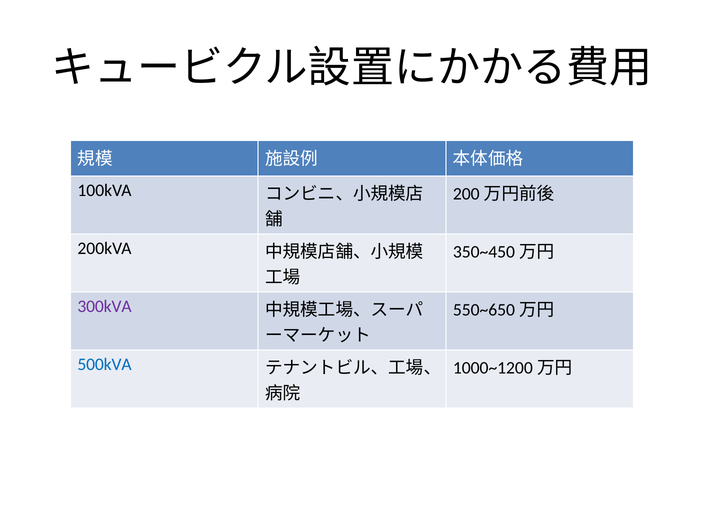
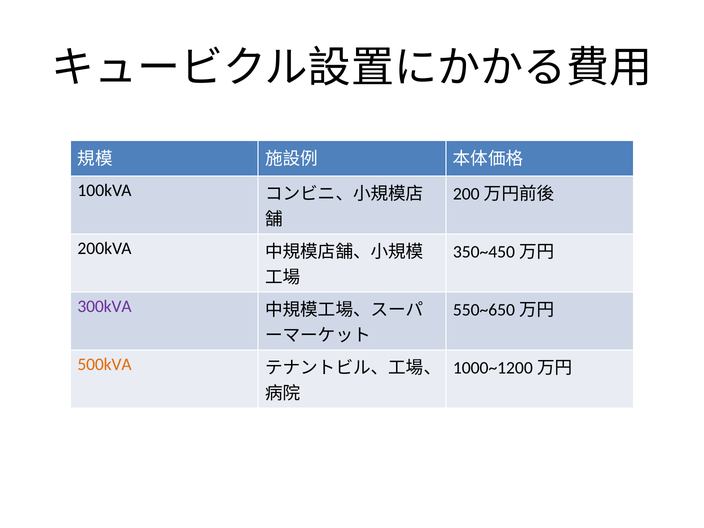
500kVA colour: blue -> orange
